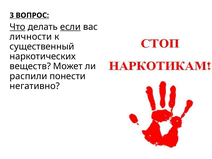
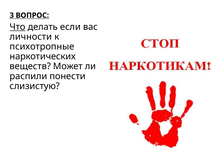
если underline: present -> none
существенный: существенный -> психотропные
негативно: негативно -> слизистую
